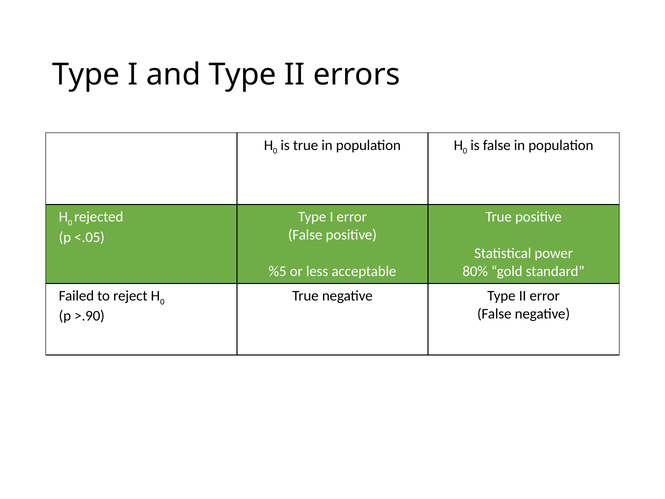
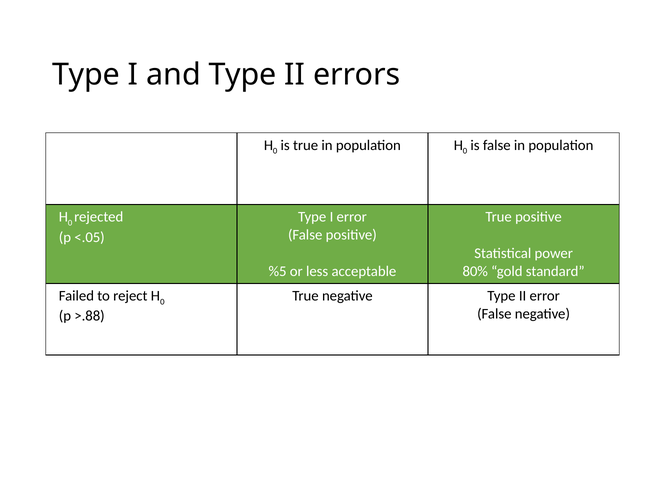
>.90: >.90 -> >.88
